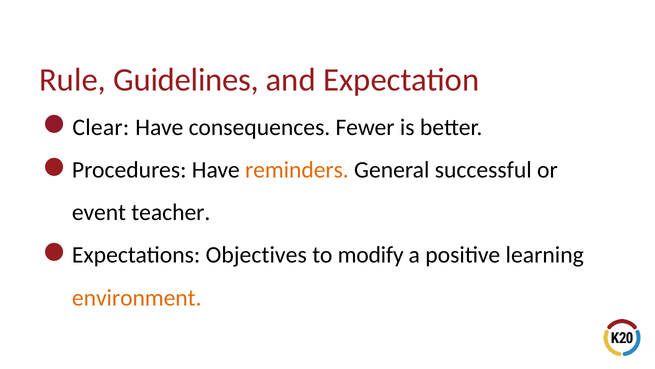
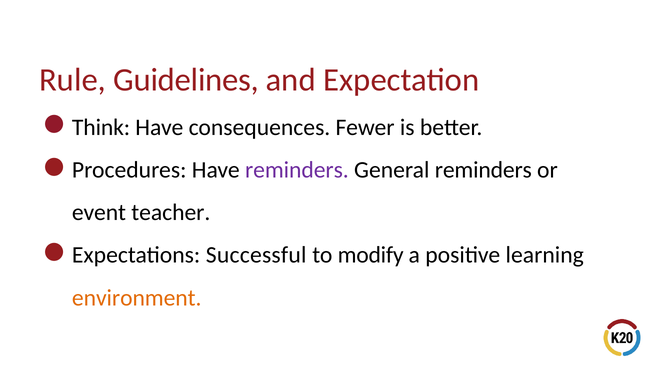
Clear: Clear -> Think
reminders at (297, 170) colour: orange -> purple
General successful: successful -> reminders
Objectives: Objectives -> Successful
